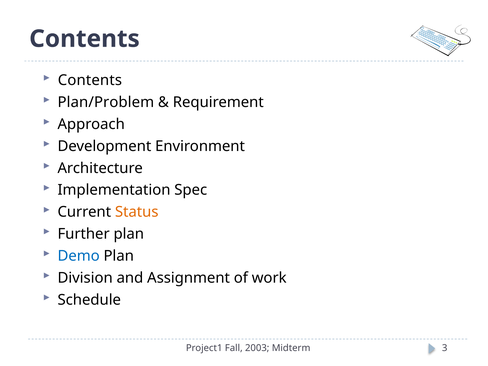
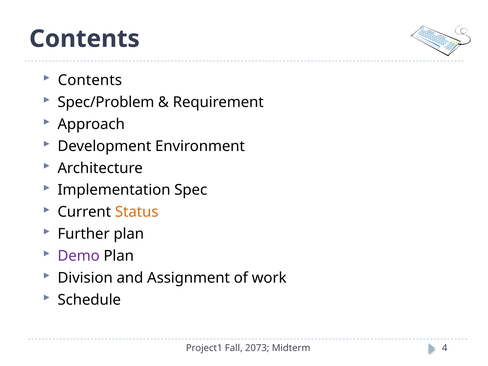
Plan/Problem: Plan/Problem -> Spec/Problem
Demo colour: blue -> purple
2003: 2003 -> 2073
3: 3 -> 4
